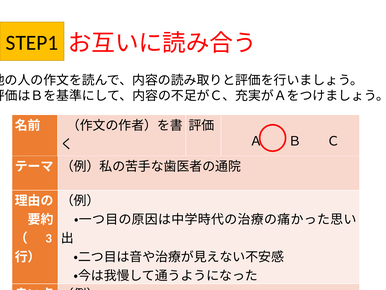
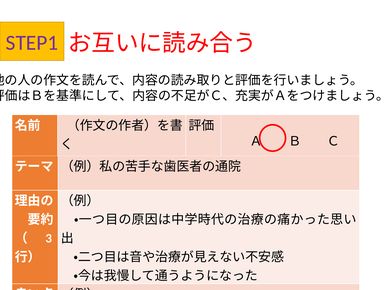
STEP1 colour: black -> purple
